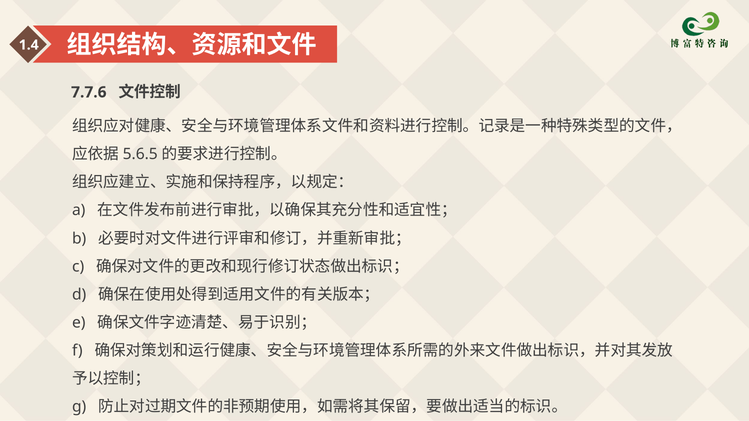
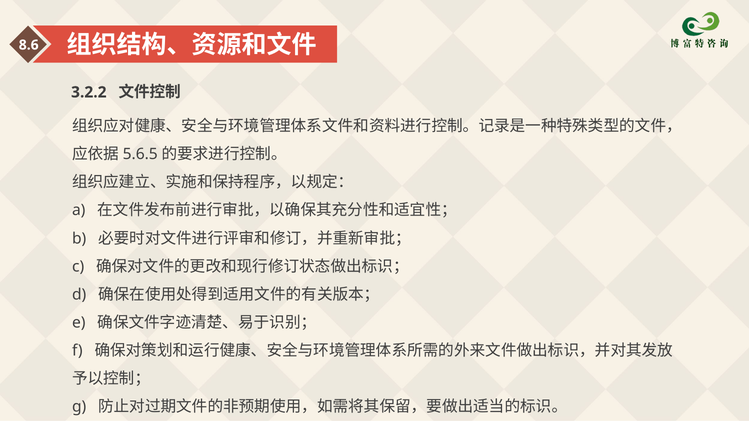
1.4: 1.4 -> 8.6
7.7.6: 7.7.6 -> 3.2.2
